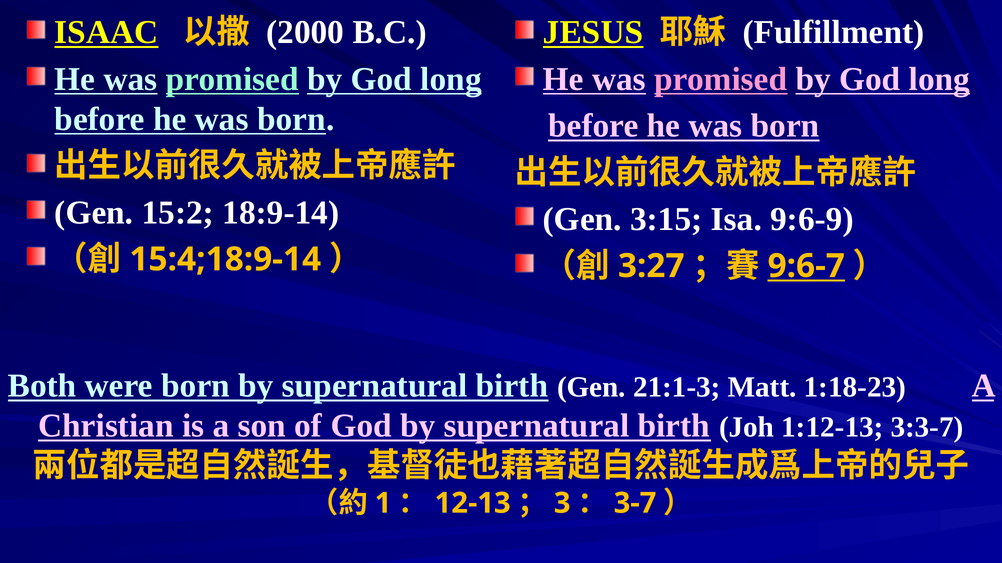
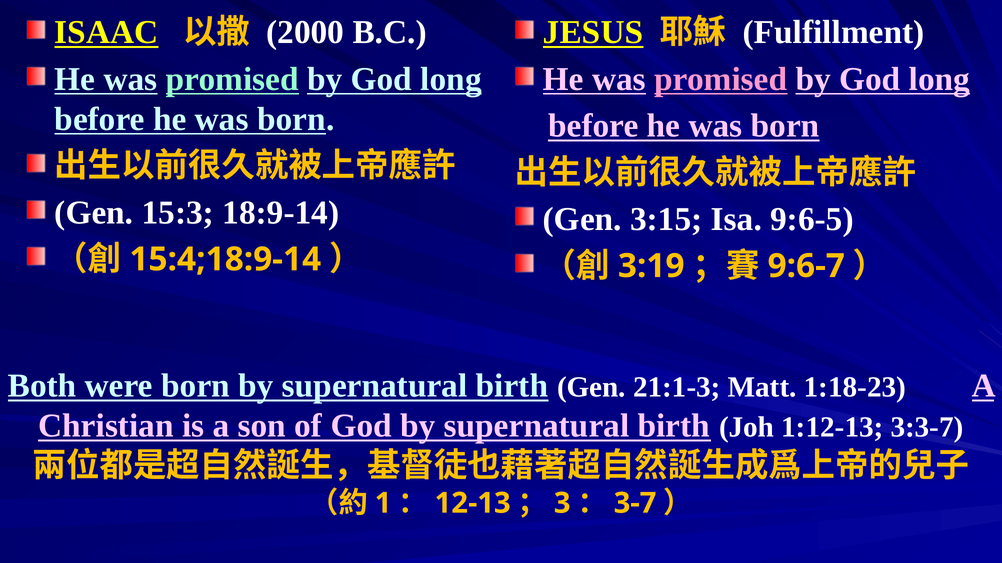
15:2: 15:2 -> 15:3
9:6-9: 9:6-9 -> 9:6-5
3:27: 3:27 -> 3:19
9:6-7 underline: present -> none
